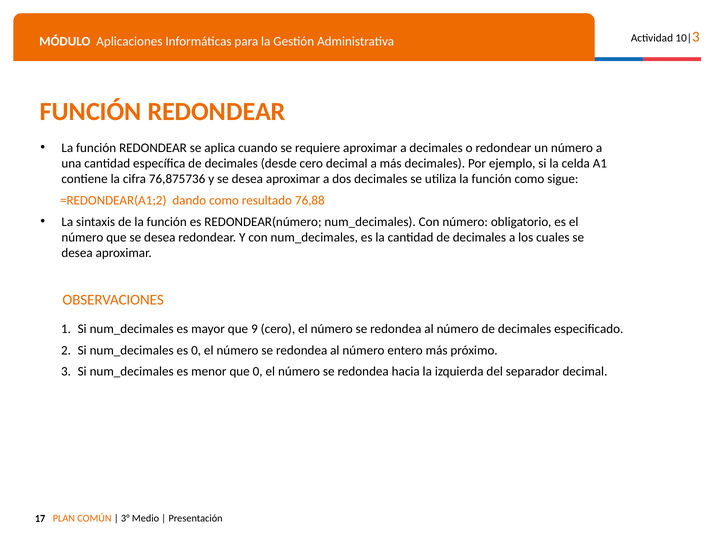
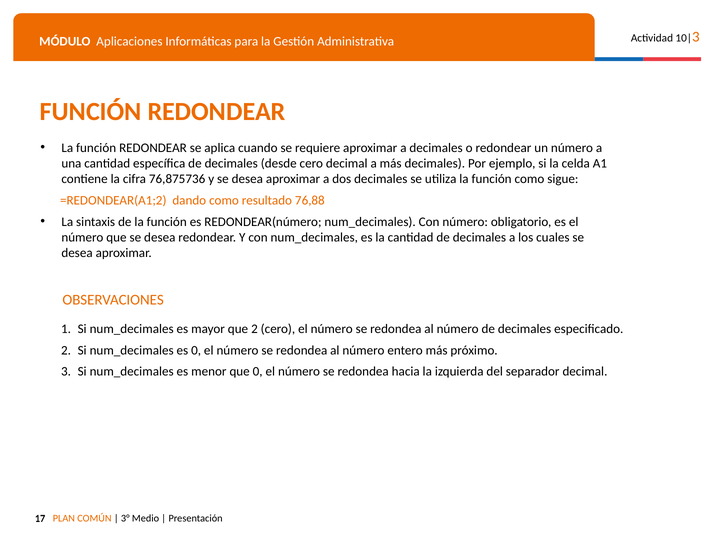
que 9: 9 -> 2
